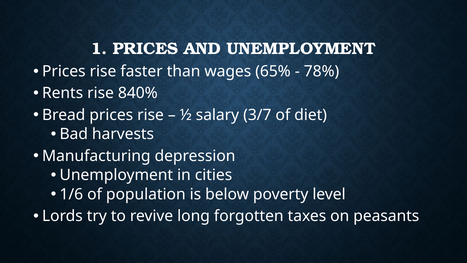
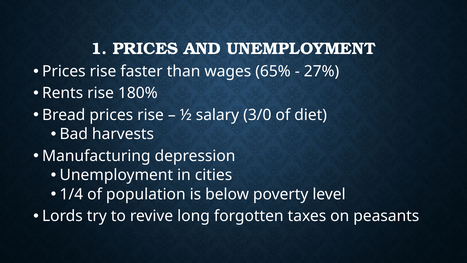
78%: 78% -> 27%
840%: 840% -> 180%
3/7: 3/7 -> 3/0
1/6: 1/6 -> 1/4
